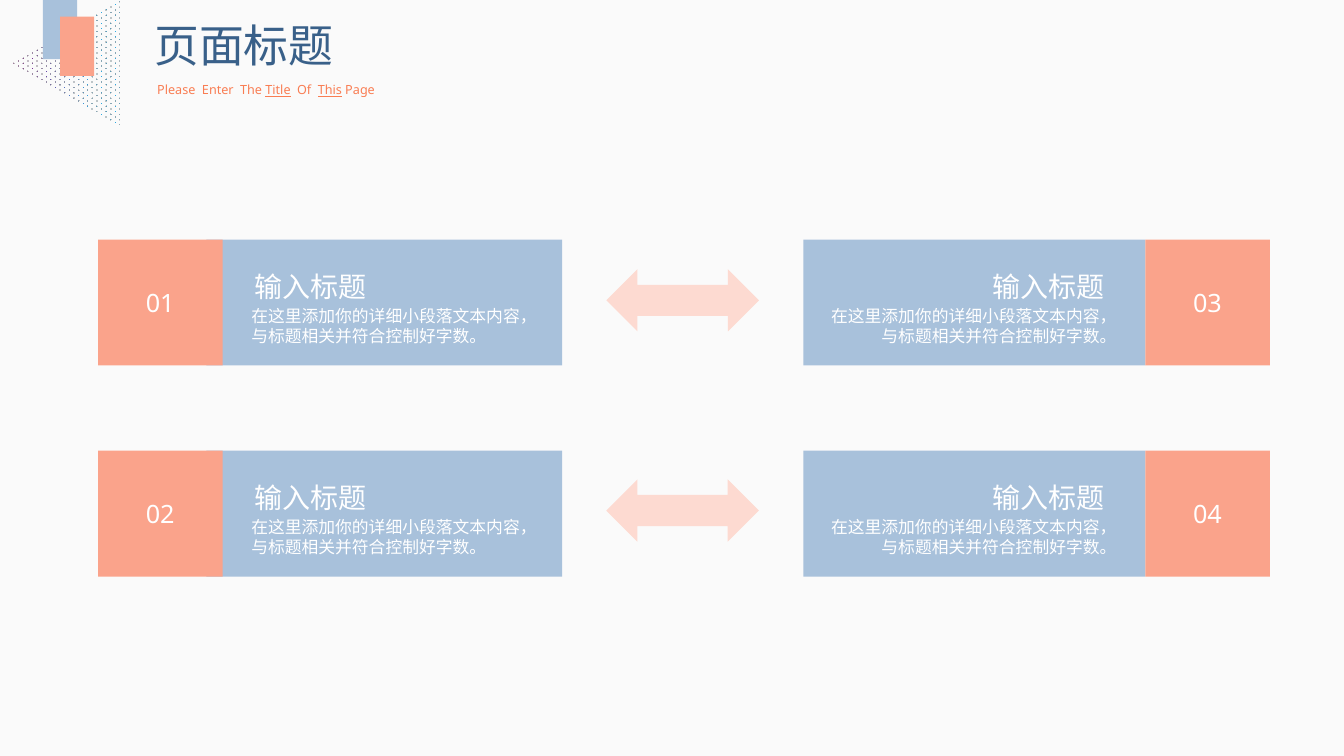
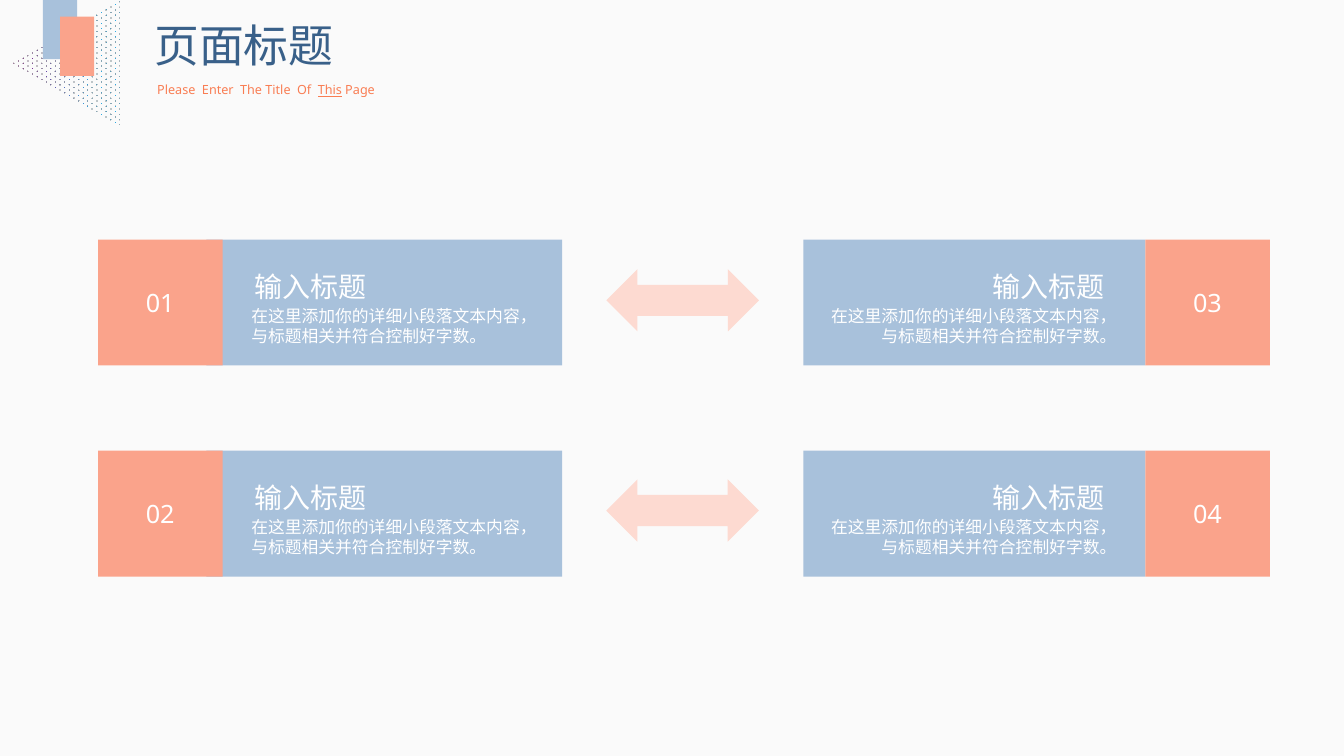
Title underline: present -> none
